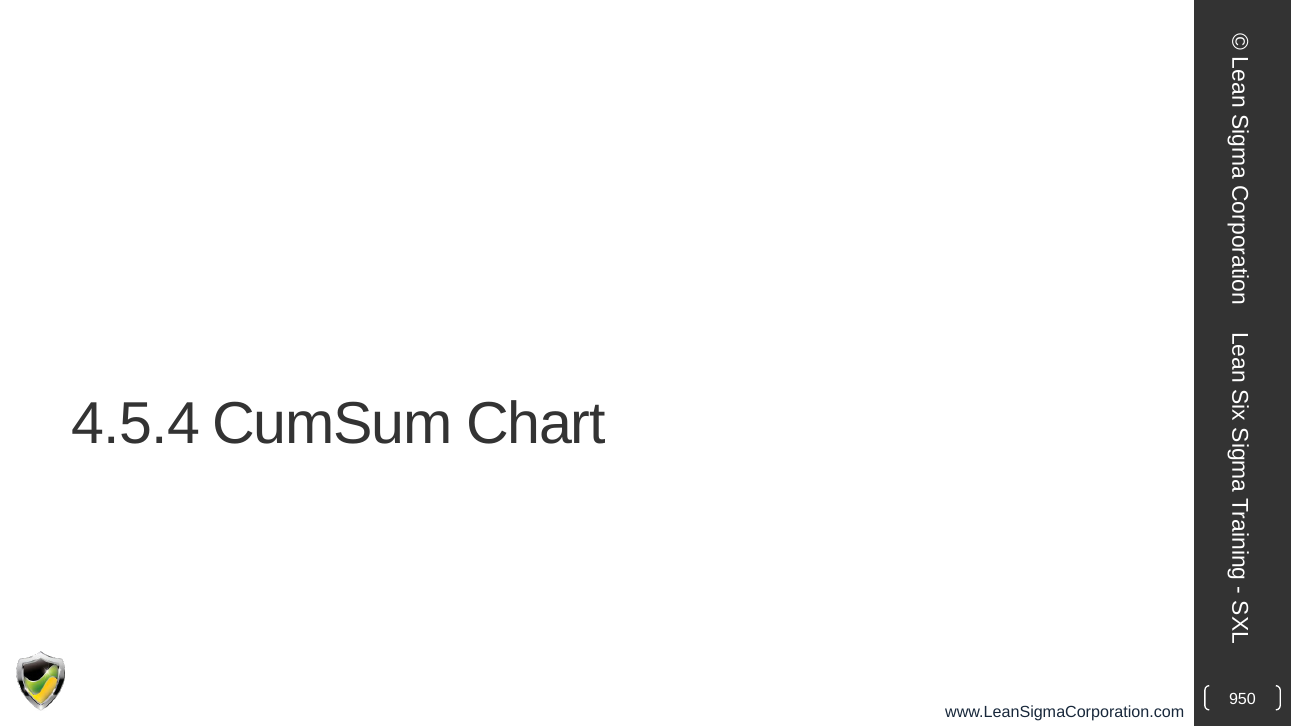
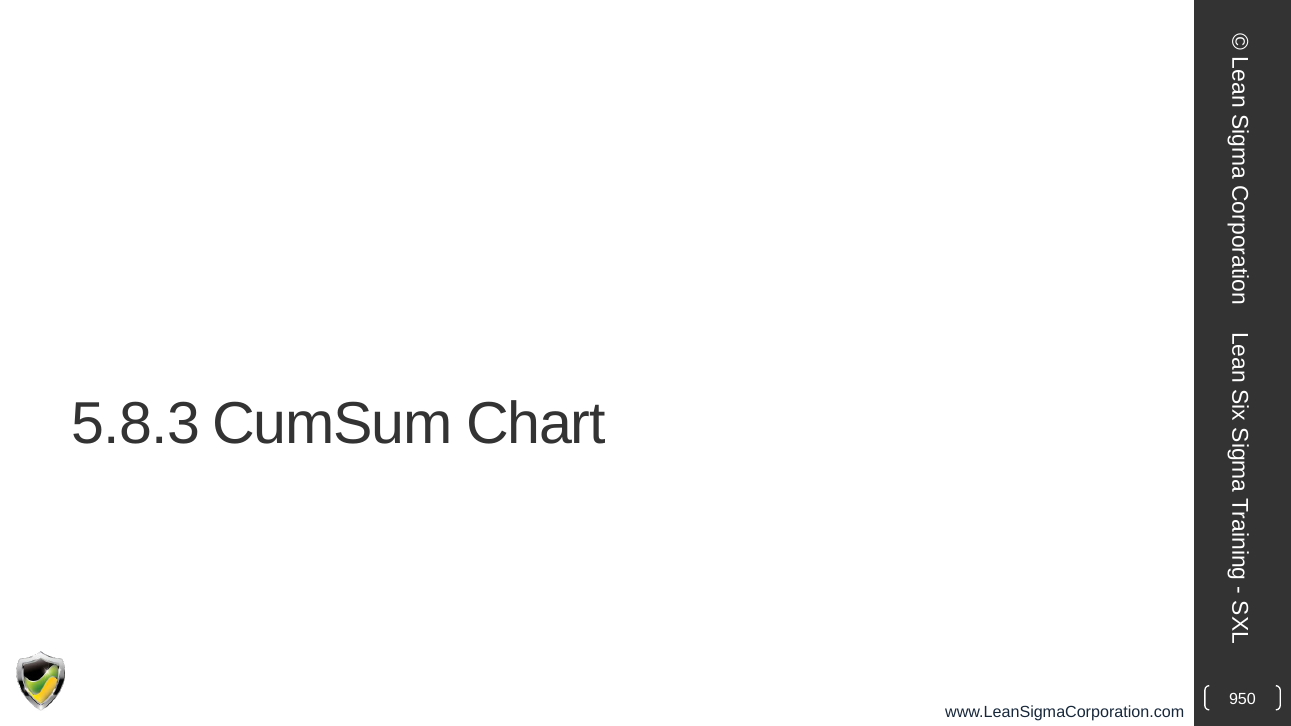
4.5.4: 4.5.4 -> 5.8.3
